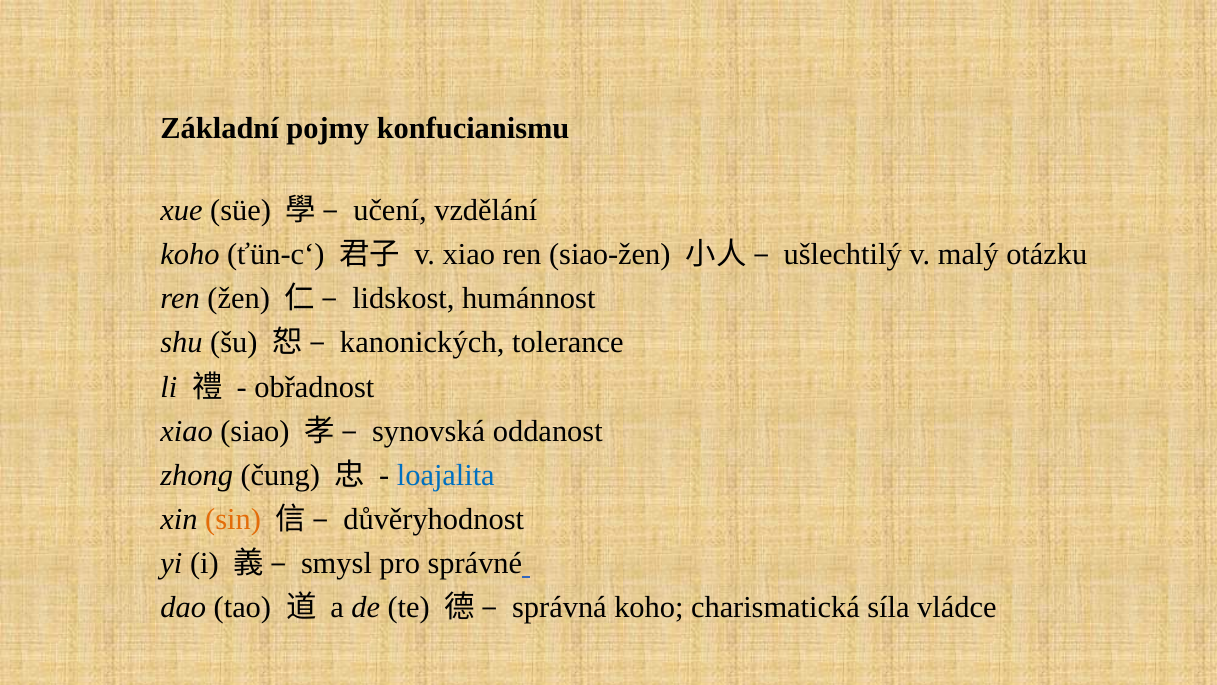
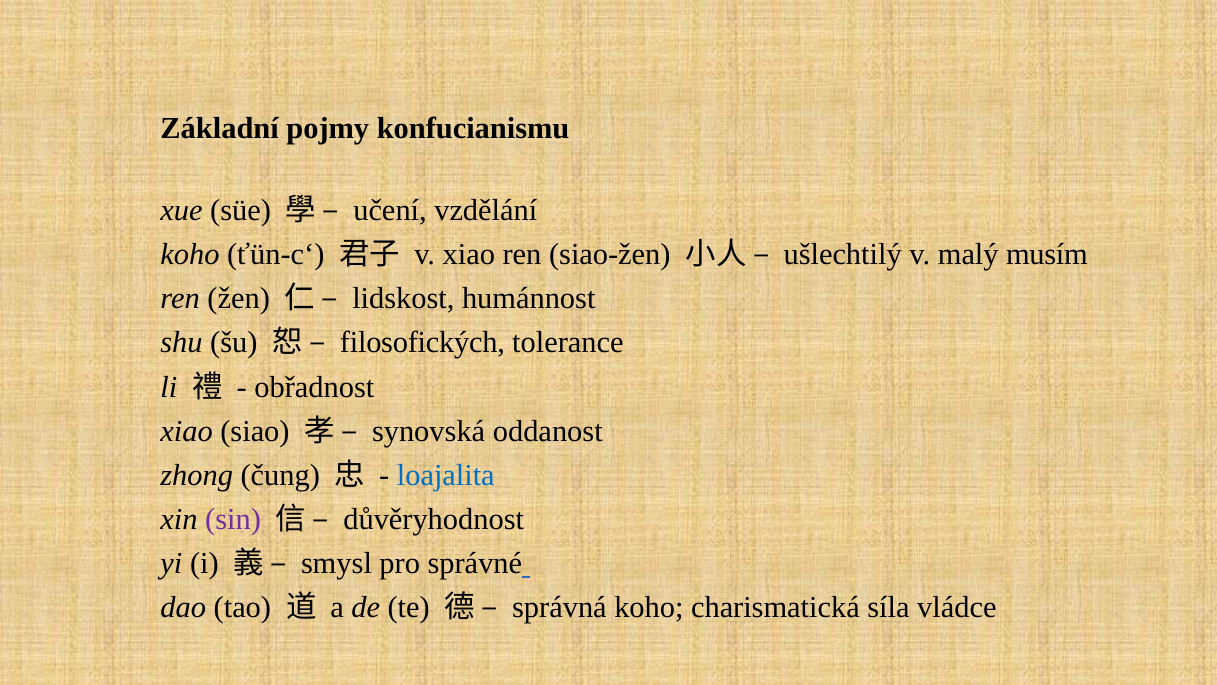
otázku: otázku -> musím
kanonických: kanonických -> filosofických
sin colour: orange -> purple
